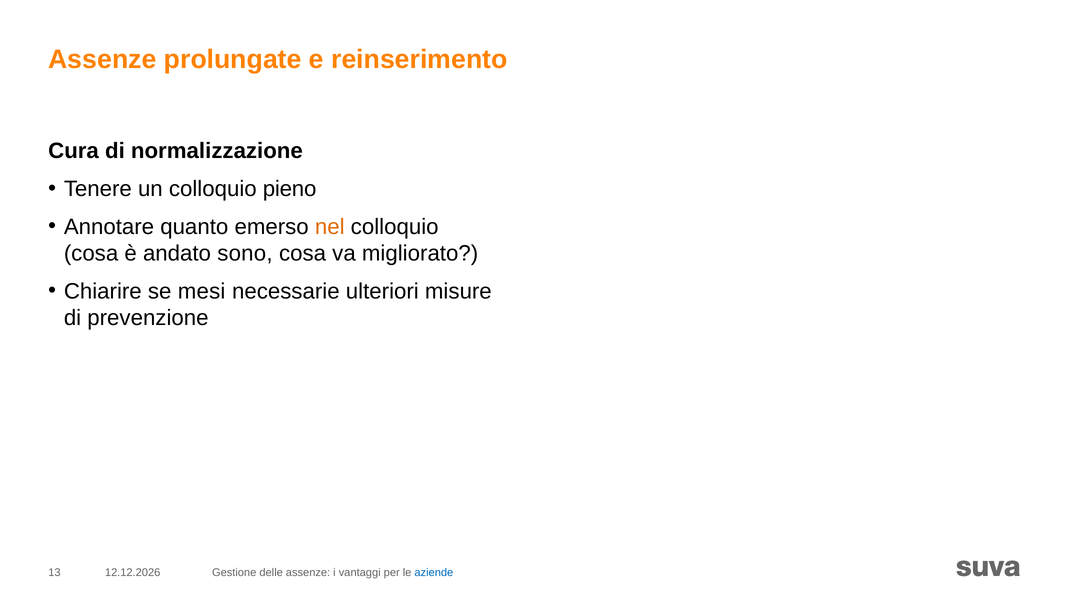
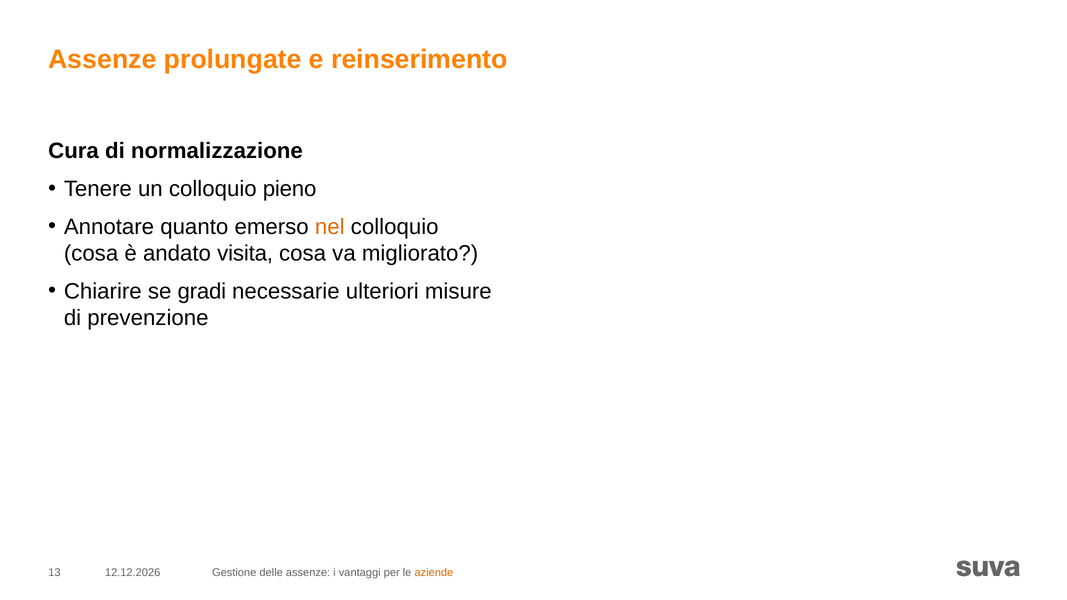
sono: sono -> visita
mesi: mesi -> gradi
aziende colour: blue -> orange
